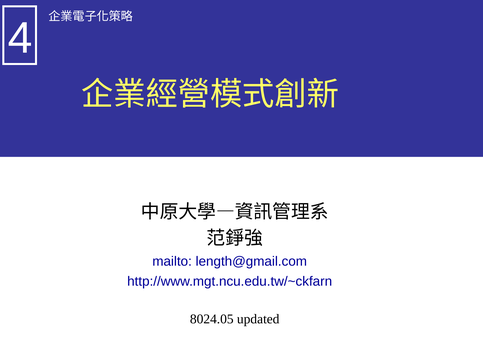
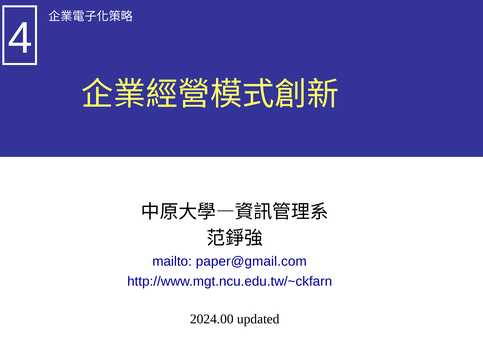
length@gmail.com: length@gmail.com -> paper@gmail.com
8024.05: 8024.05 -> 2024.00
